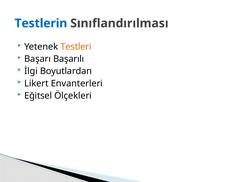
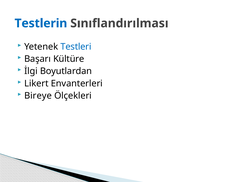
Testleri colour: orange -> blue
Başarılı: Başarılı -> Kültüre
Eğitsel: Eğitsel -> Bireye
